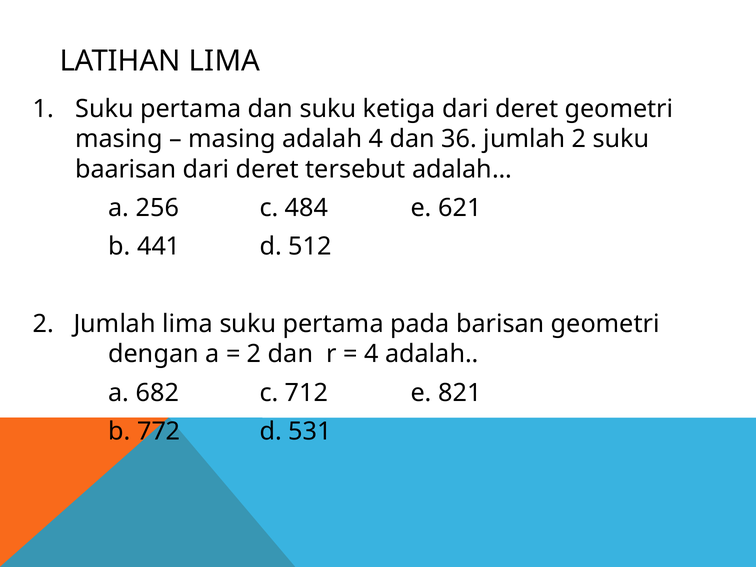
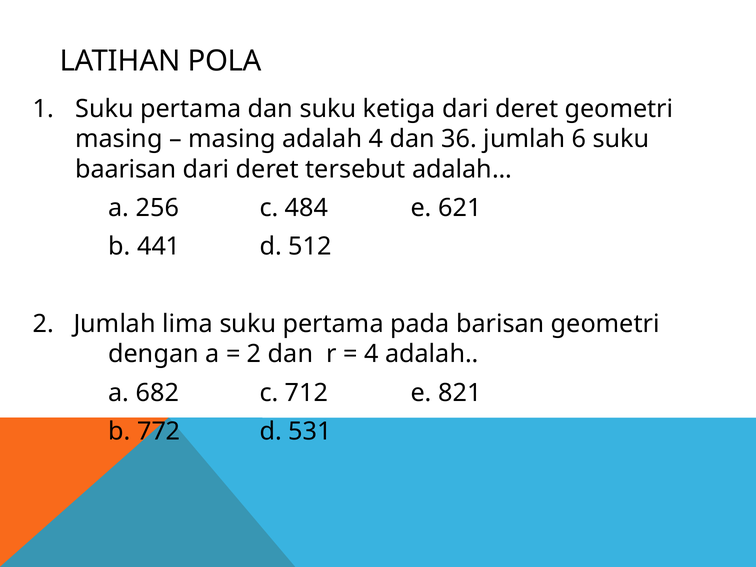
LATIHAN LIMA: LIMA -> POLA
jumlah 2: 2 -> 6
